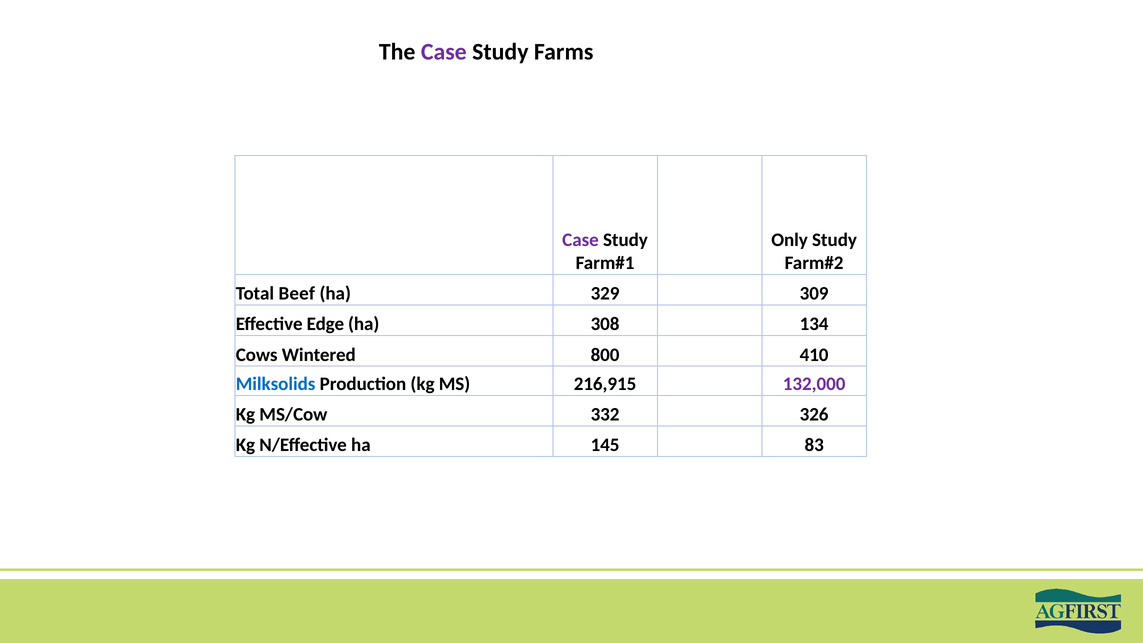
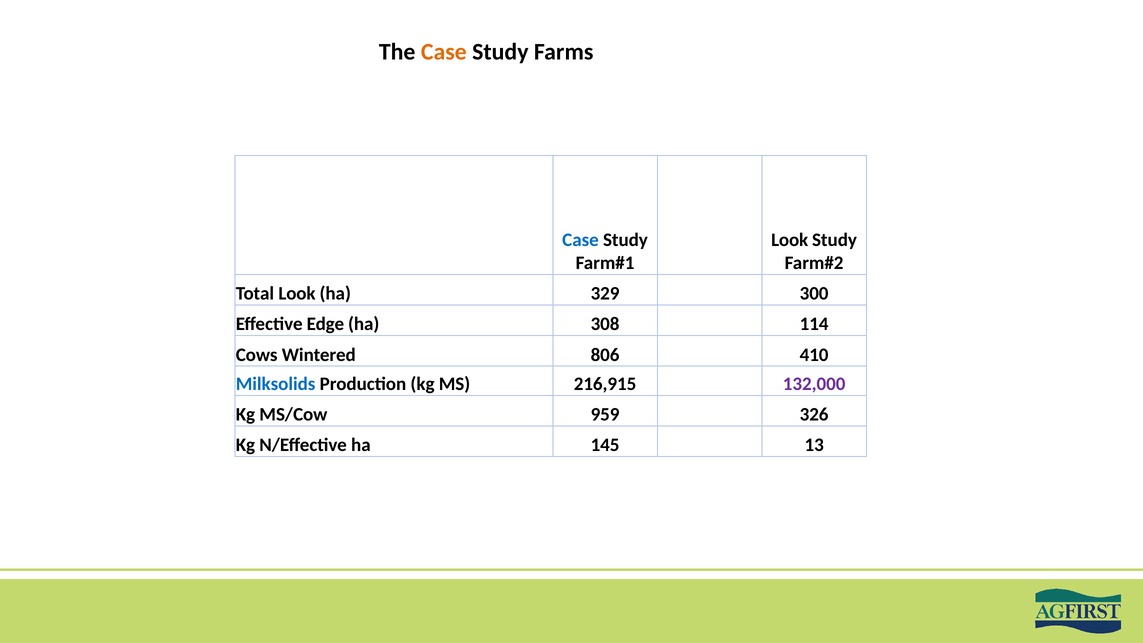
Case at (444, 52) colour: purple -> orange
Case at (581, 240) colour: purple -> blue
Only at (790, 240): Only -> Look
Total Beef: Beef -> Look
309: 309 -> 300
134: 134 -> 114
800: 800 -> 806
332: 332 -> 959
83: 83 -> 13
